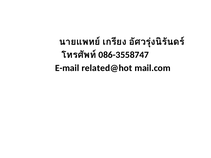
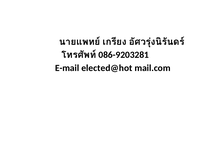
086-3558747: 086-3558747 -> 086-9203281
related@hot: related@hot -> elected@hot
